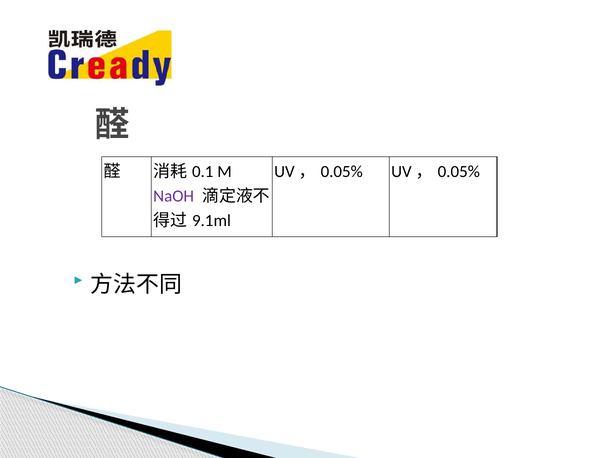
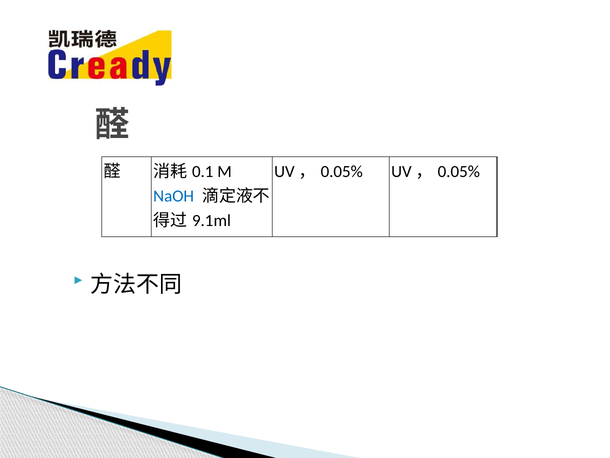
NaOH colour: purple -> blue
